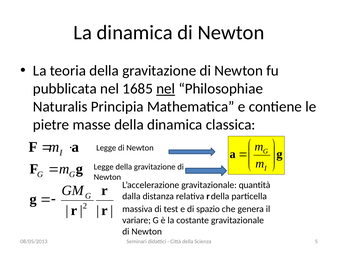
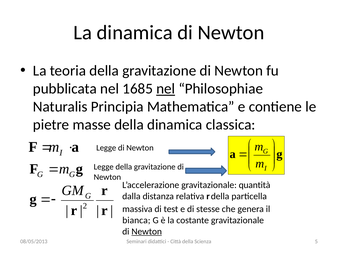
spazio: spazio -> stesse
variare: variare -> bianca
Newton at (147, 232) underline: none -> present
